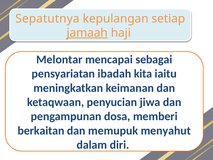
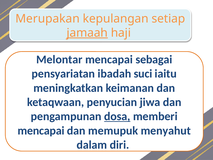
Sepatutnya: Sepatutnya -> Merupakan
kita: kita -> suci
dosa underline: none -> present
berkaitan at (41, 130): berkaitan -> mencapai
